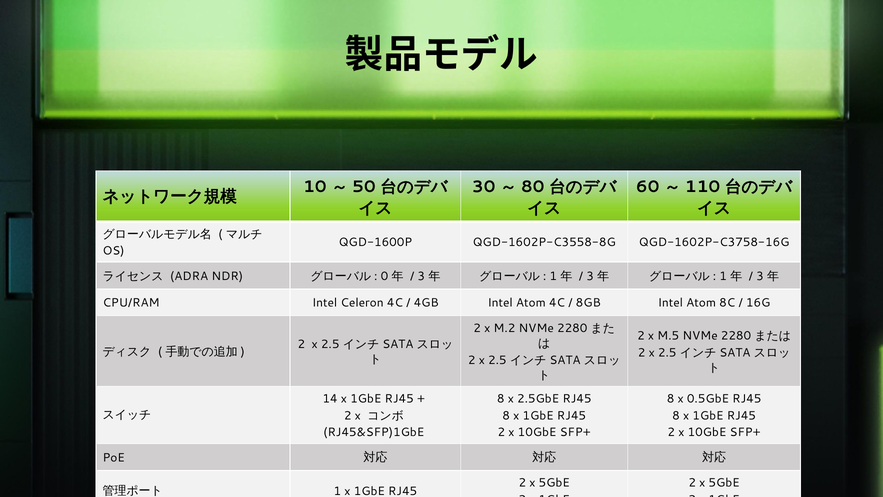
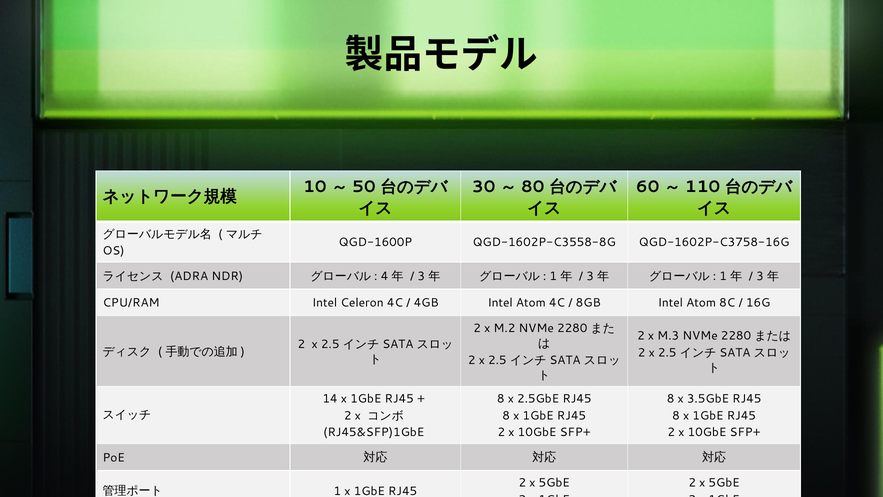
0: 0 -> 4
M.5: M.5 -> M.3
0.5GbE: 0.5GbE -> 3.5GbE
